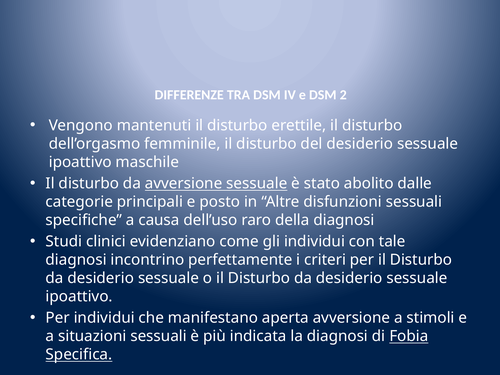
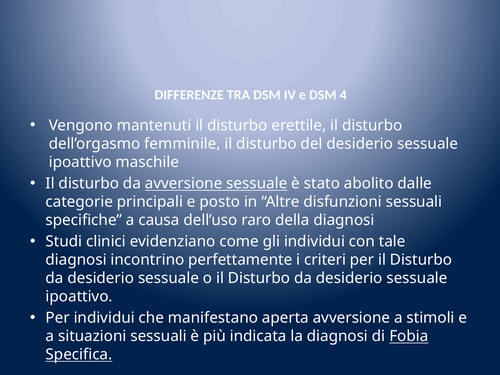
2: 2 -> 4
